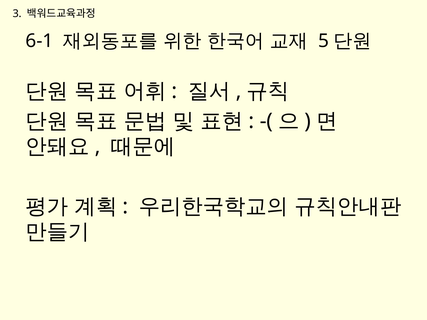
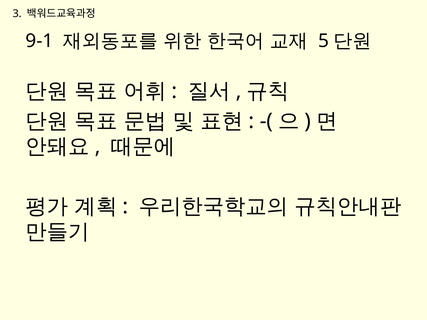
6-1: 6-1 -> 9-1
